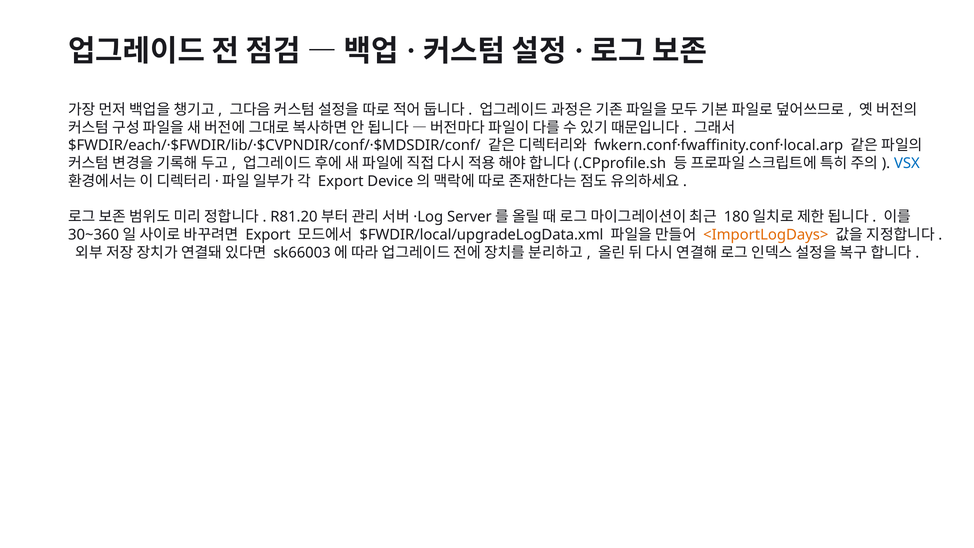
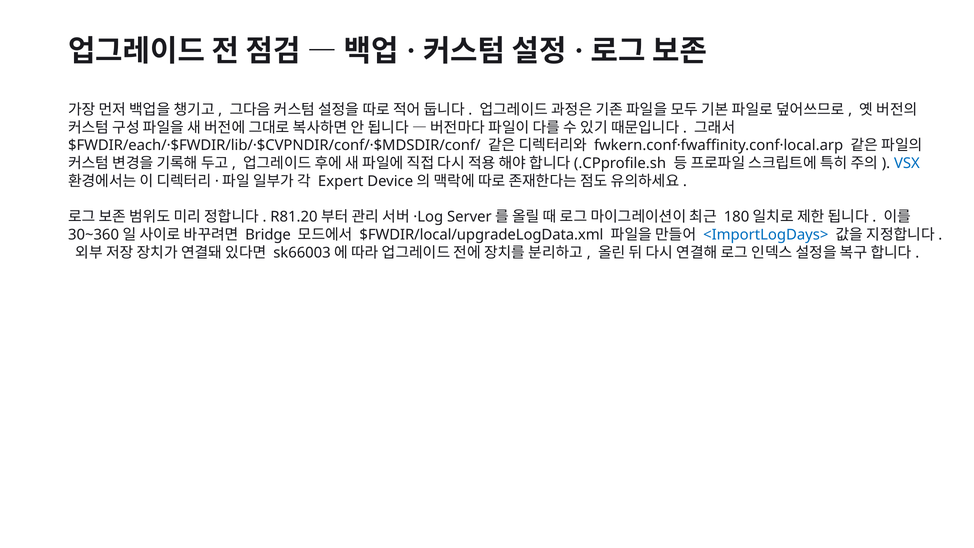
Export at (341, 181): Export -> Expert
Export at (268, 235): Export -> Bridge
<ImportLogDays> colour: orange -> blue
